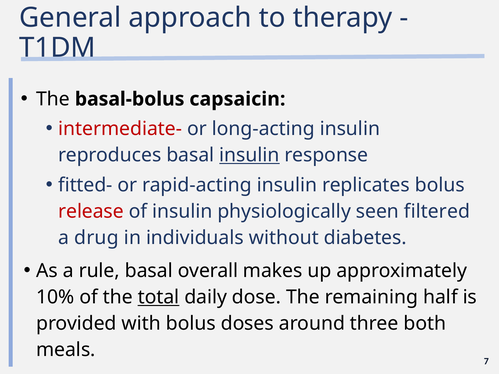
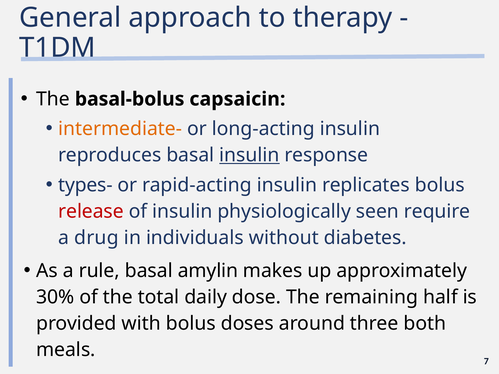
intermediate- colour: red -> orange
fitted-: fitted- -> types-
filtered: filtered -> require
overall: overall -> amylin
10%: 10% -> 30%
total underline: present -> none
